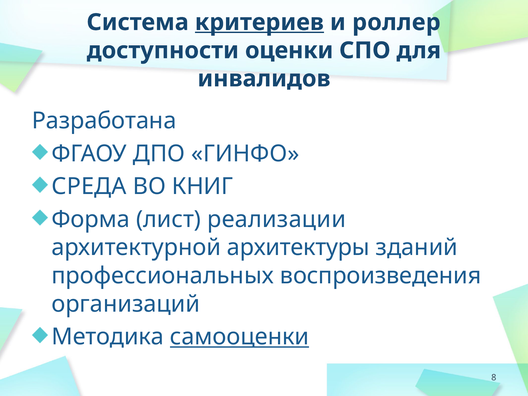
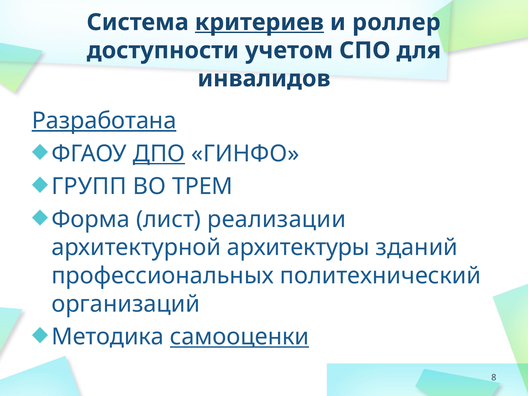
оценки: оценки -> учетом
Разработана underline: none -> present
ДПО underline: none -> present
СРЕДА: СРЕДА -> ГРУПП
КНИГ: КНИГ -> ТРЕМ
воспроизведения: воспроизведения -> политехнический
